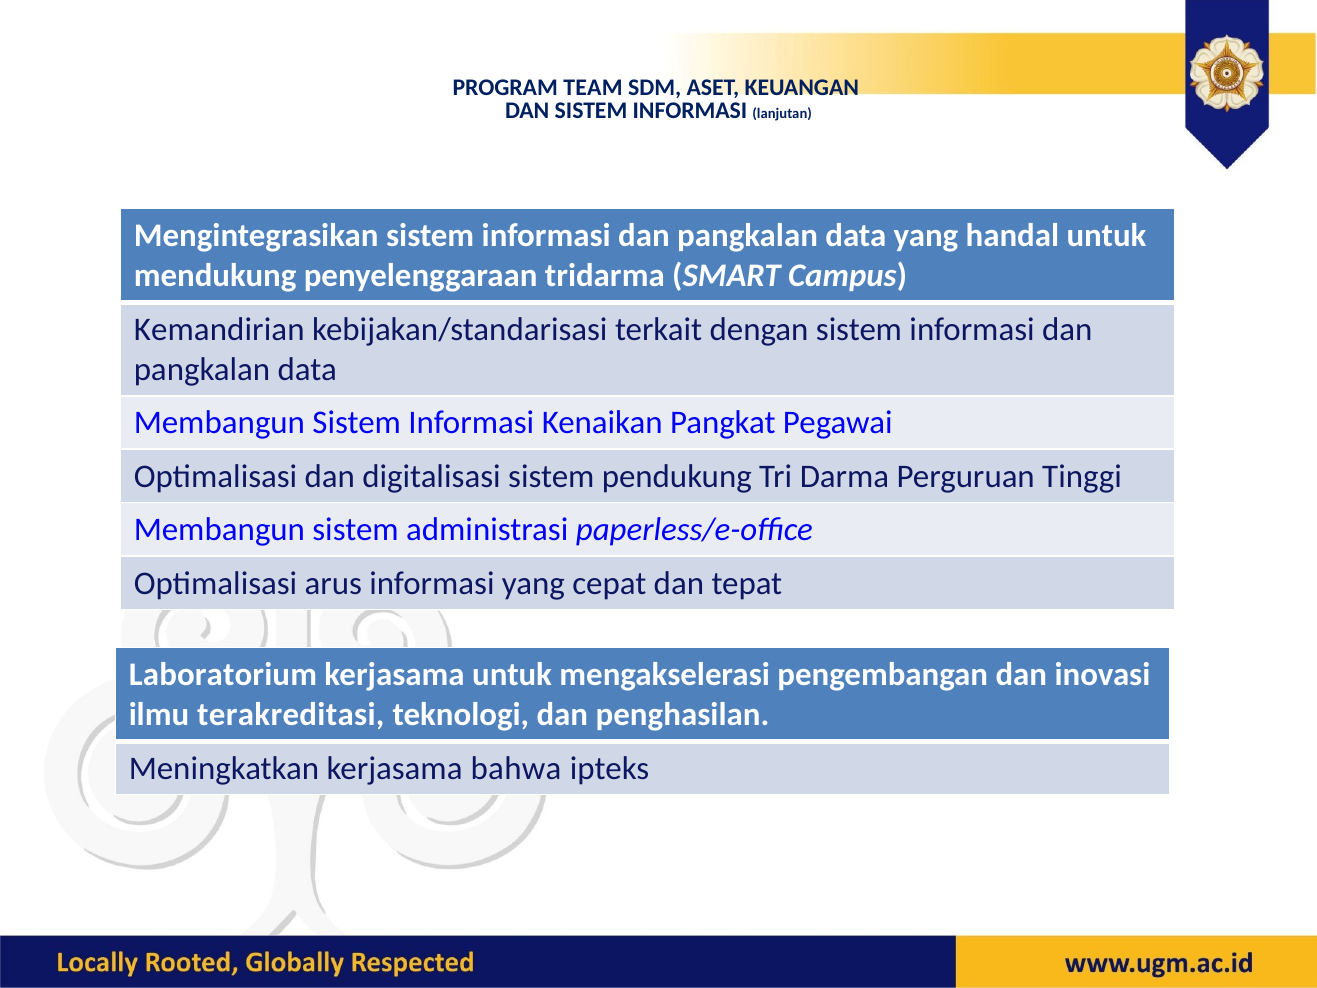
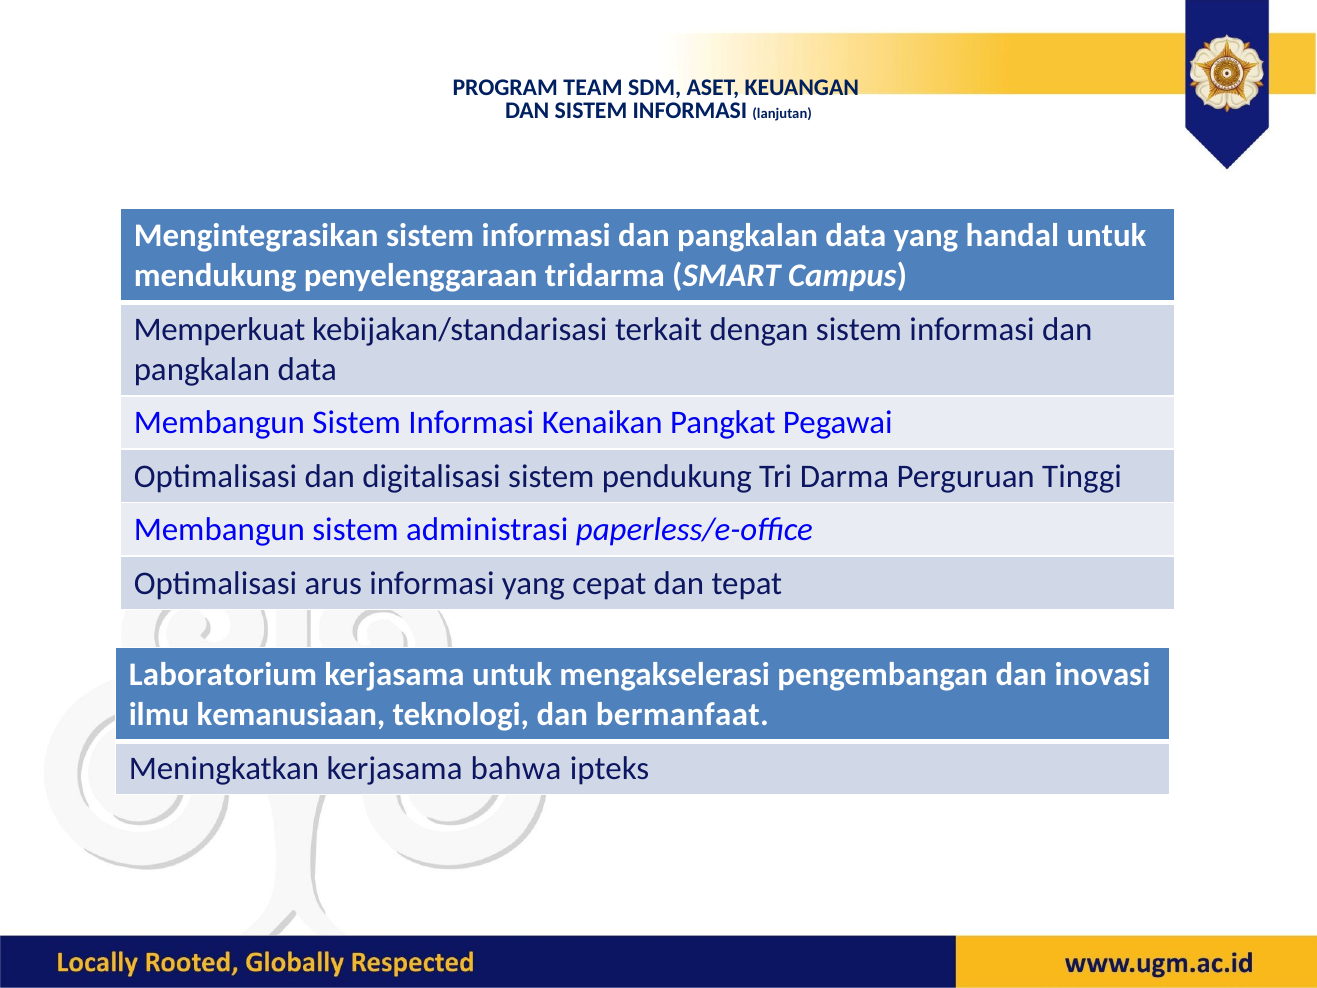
Kemandirian: Kemandirian -> Memperkuat
terakreditasi: terakreditasi -> kemanusiaan
penghasilan: penghasilan -> bermanfaat
